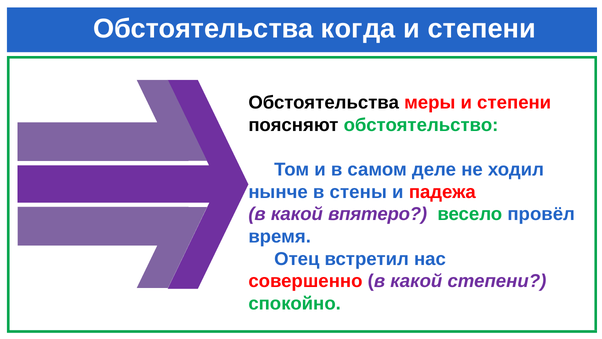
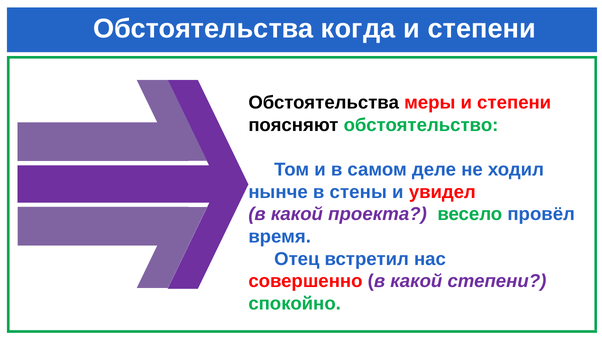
падежа: падежа -> увидел
впятеро: впятеро -> проекта
